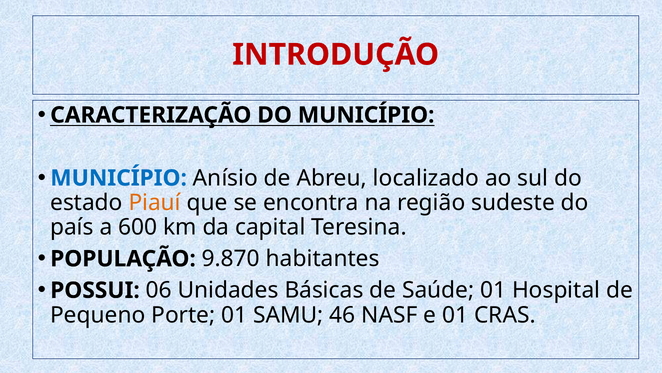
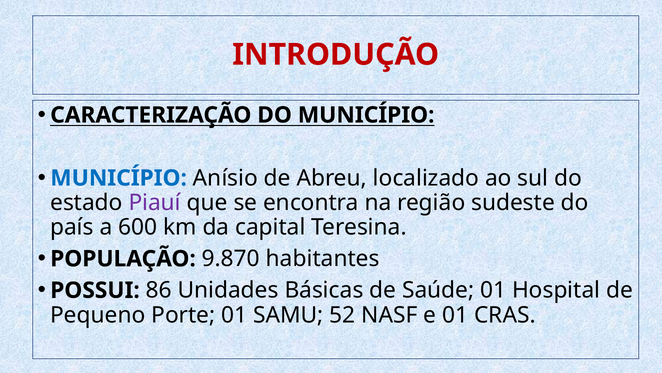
Piauí colour: orange -> purple
06: 06 -> 86
46: 46 -> 52
